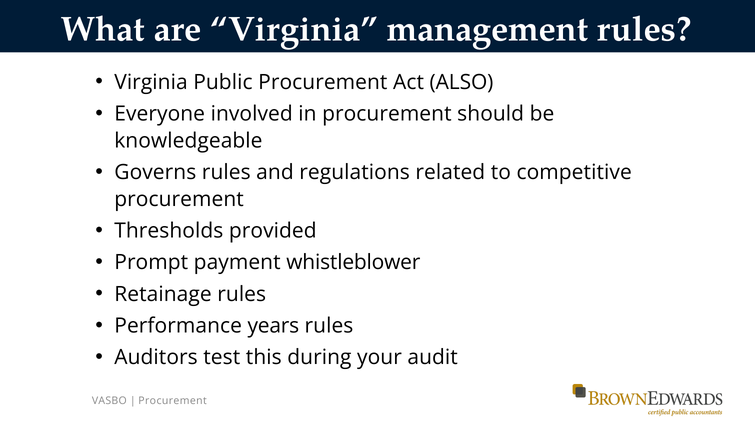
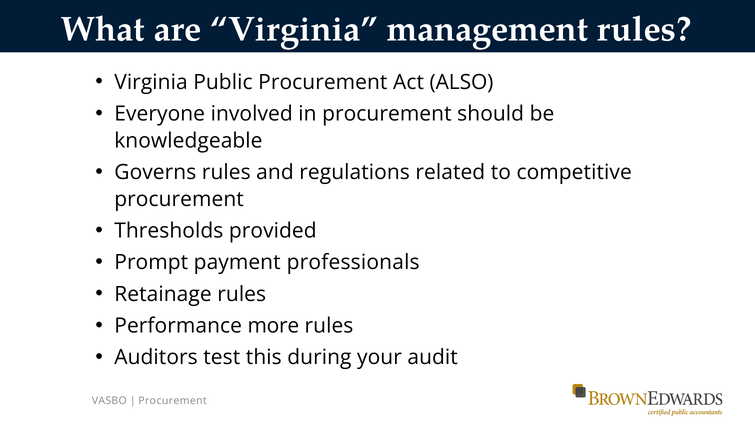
whistleblower: whistleblower -> professionals
years: years -> more
